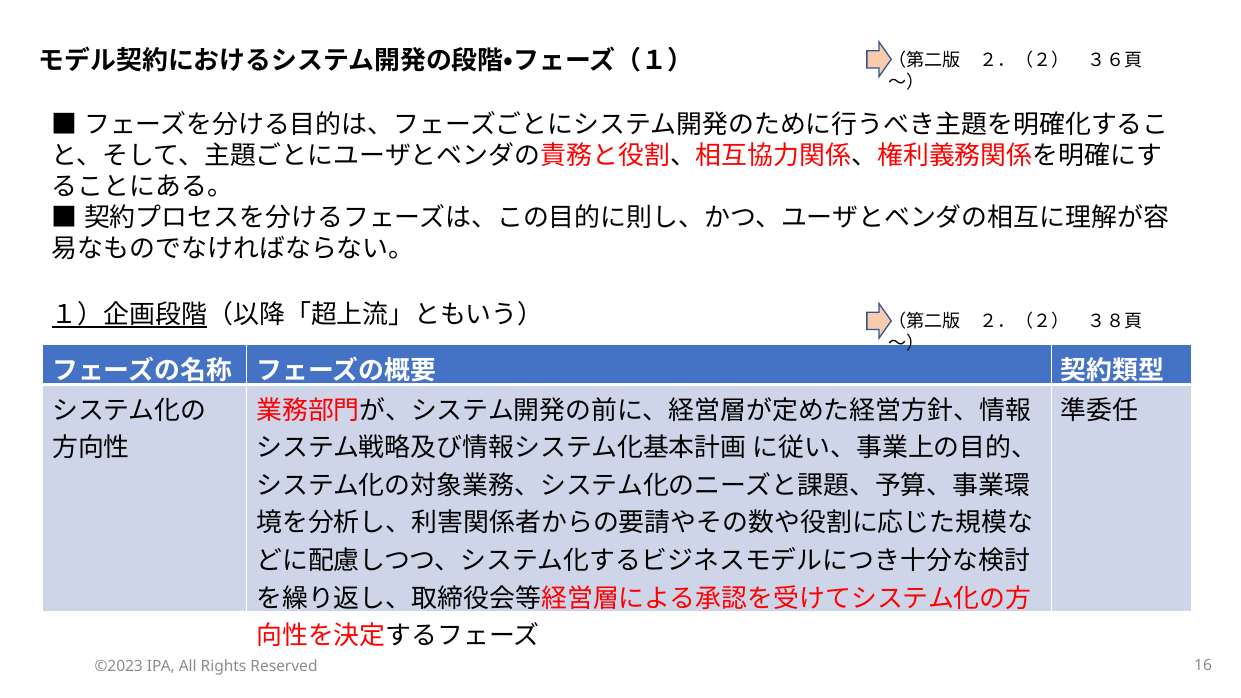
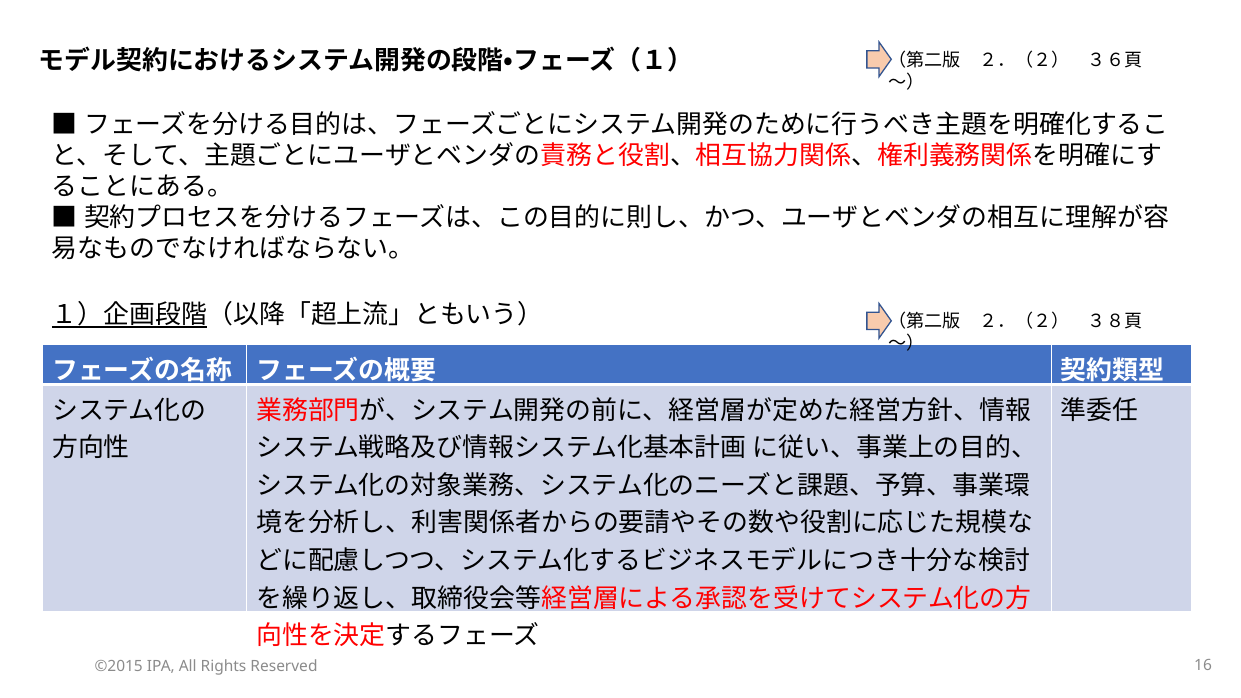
©2023: ©2023 -> ©2015
